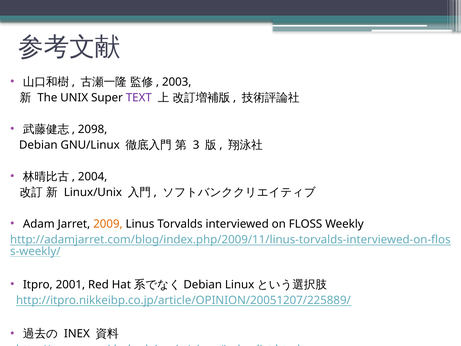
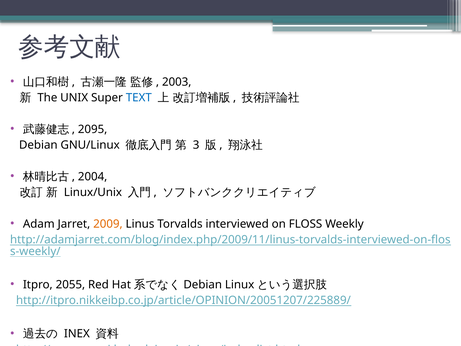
TEXT colour: purple -> blue
2098: 2098 -> 2095
2001: 2001 -> 2055
